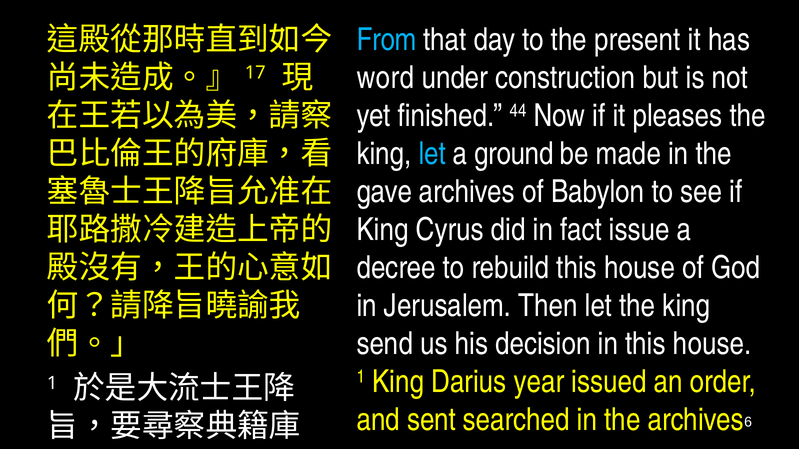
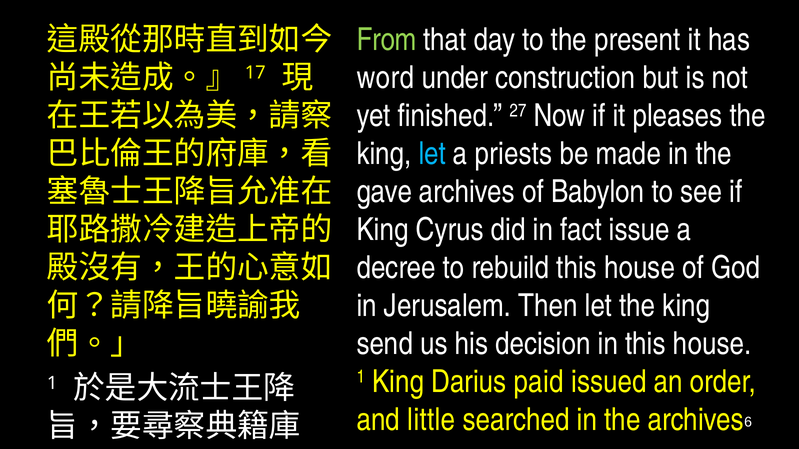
From colour: light blue -> light green
44: 44 -> 27
ground: ground -> priests
year: year -> paid
sent: sent -> little
